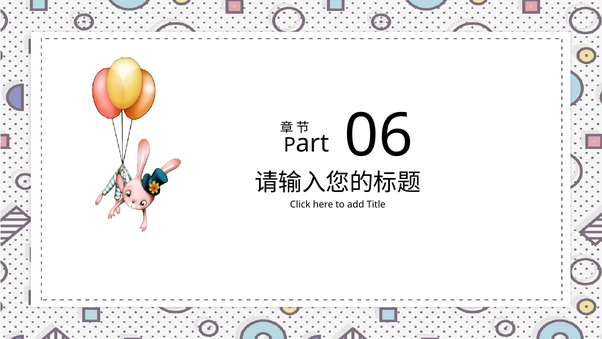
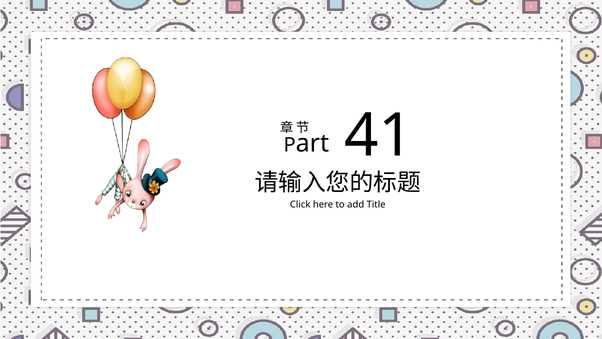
06: 06 -> 41
